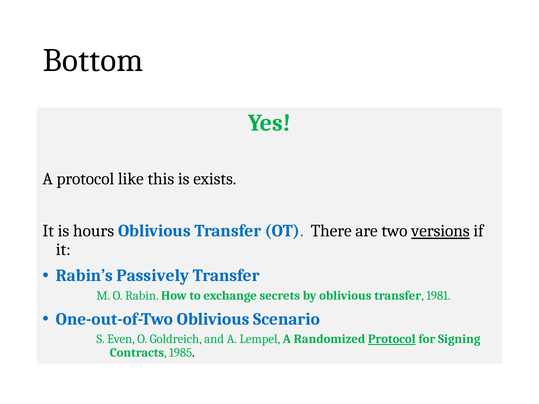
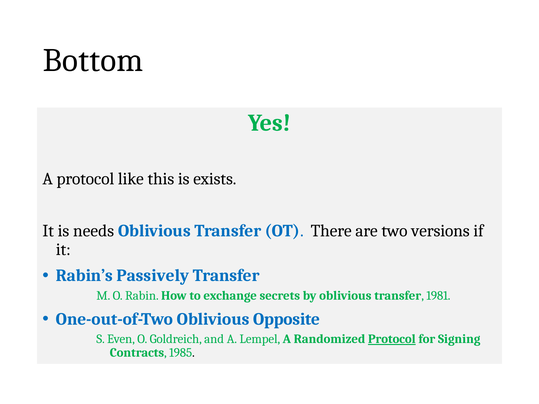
hours: hours -> needs
versions underline: present -> none
Scenario: Scenario -> Opposite
